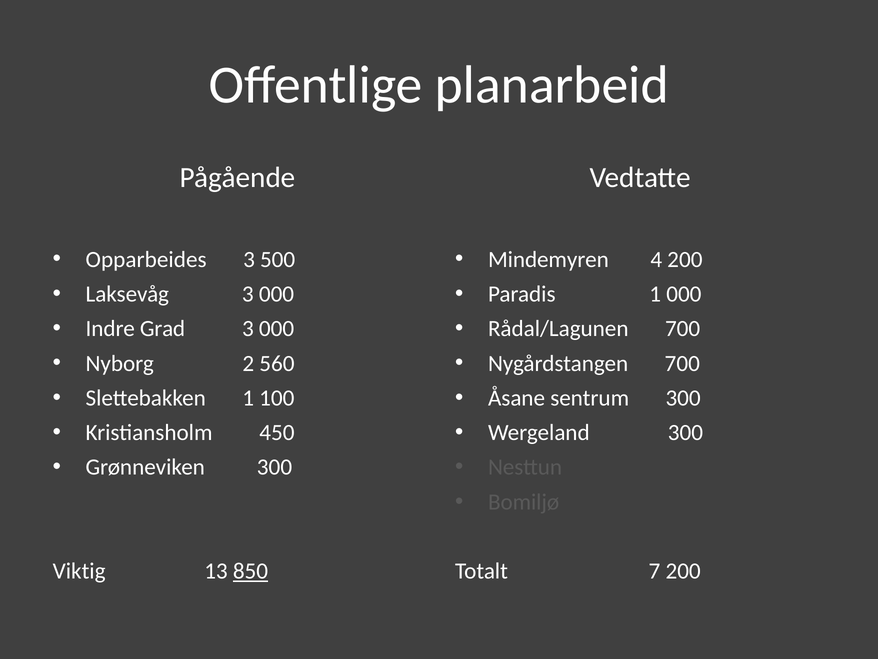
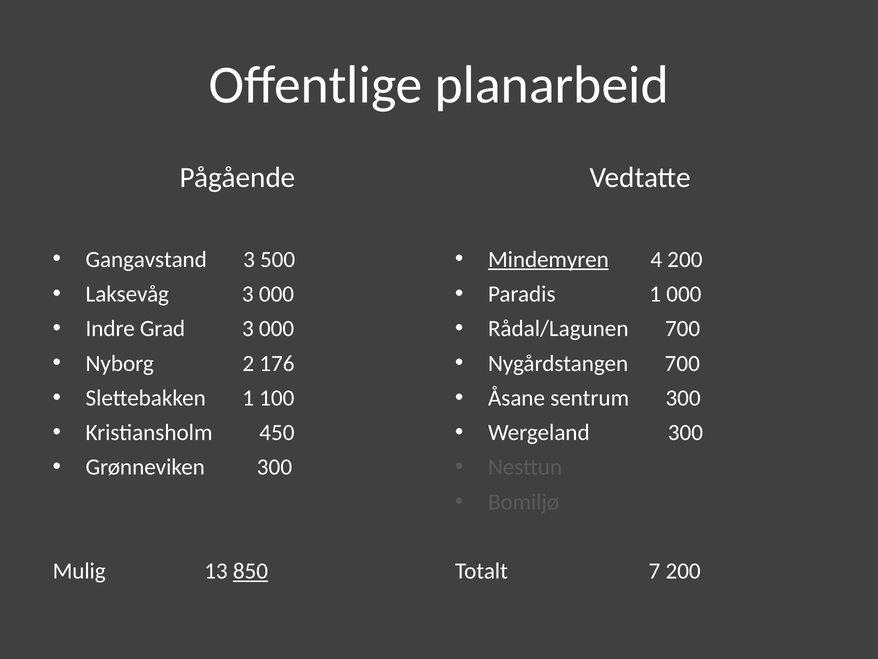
Opparbeides: Opparbeides -> Gangavstand
Mindemyren underline: none -> present
560: 560 -> 176
Viktig: Viktig -> Mulig
